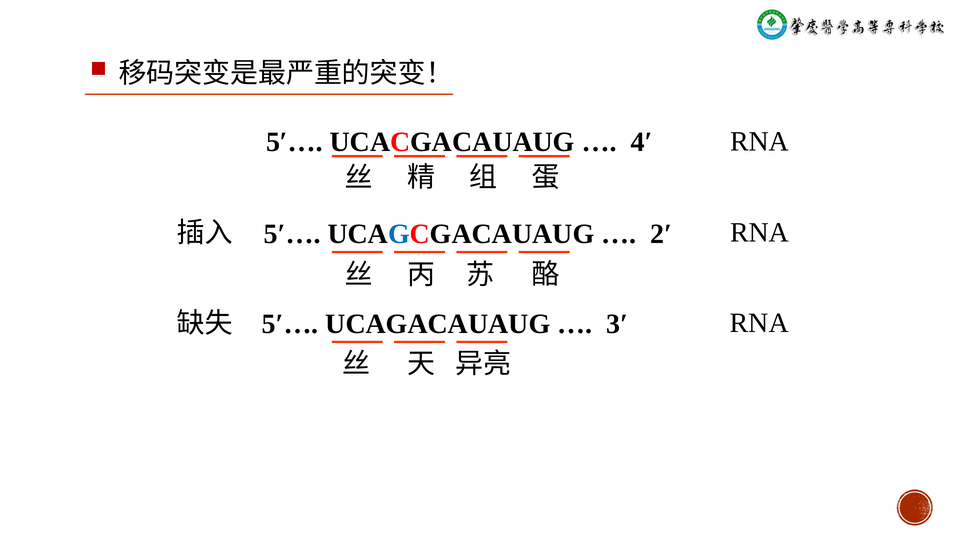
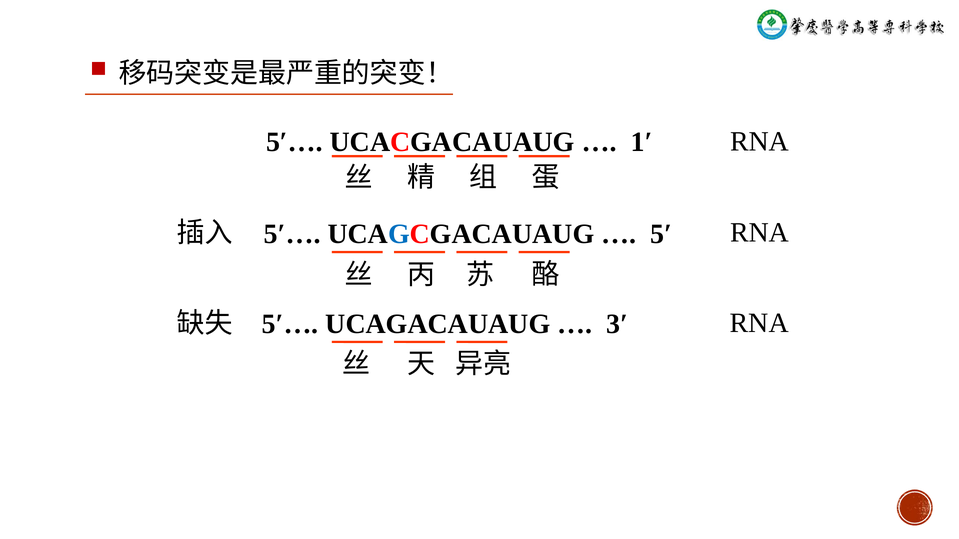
4′: 4′ -> 1′
2′: 2′ -> 5′
